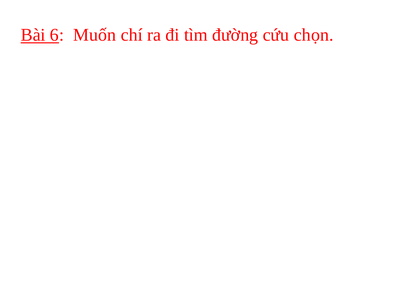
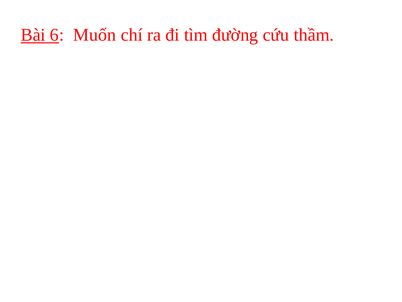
chọn: chọn -> thầm
